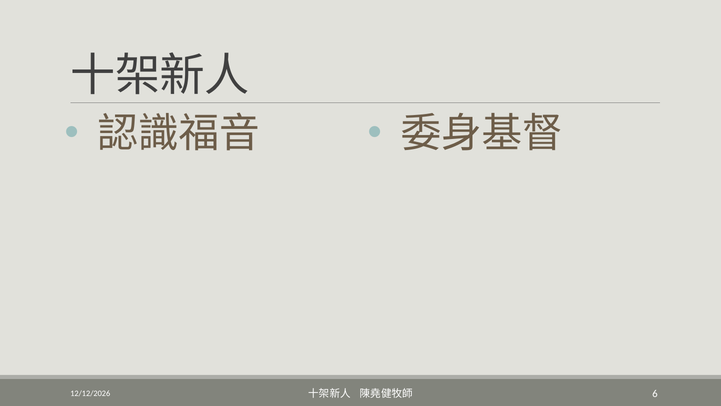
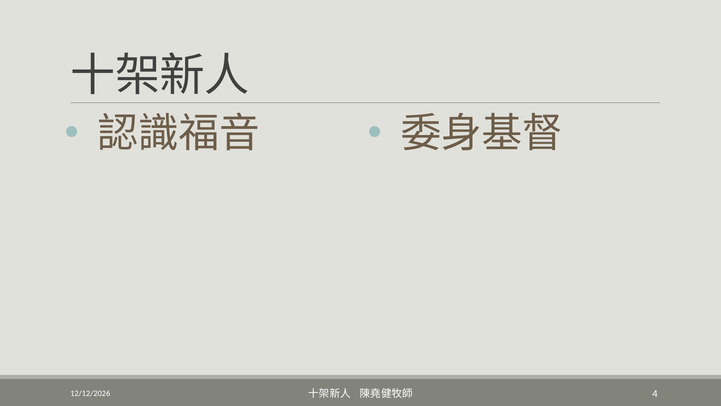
6: 6 -> 4
